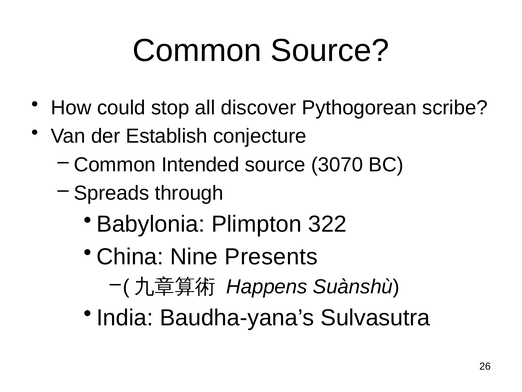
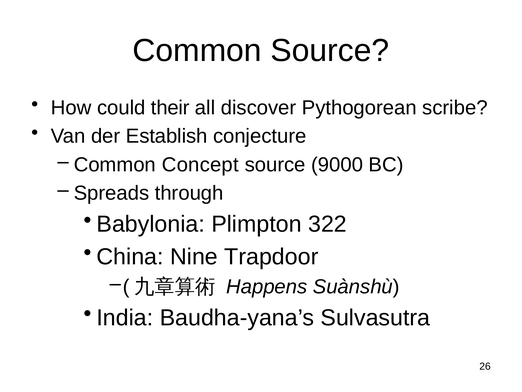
stop: stop -> their
Intended: Intended -> Concept
3070: 3070 -> 9000
Presents: Presents -> Trapdoor
